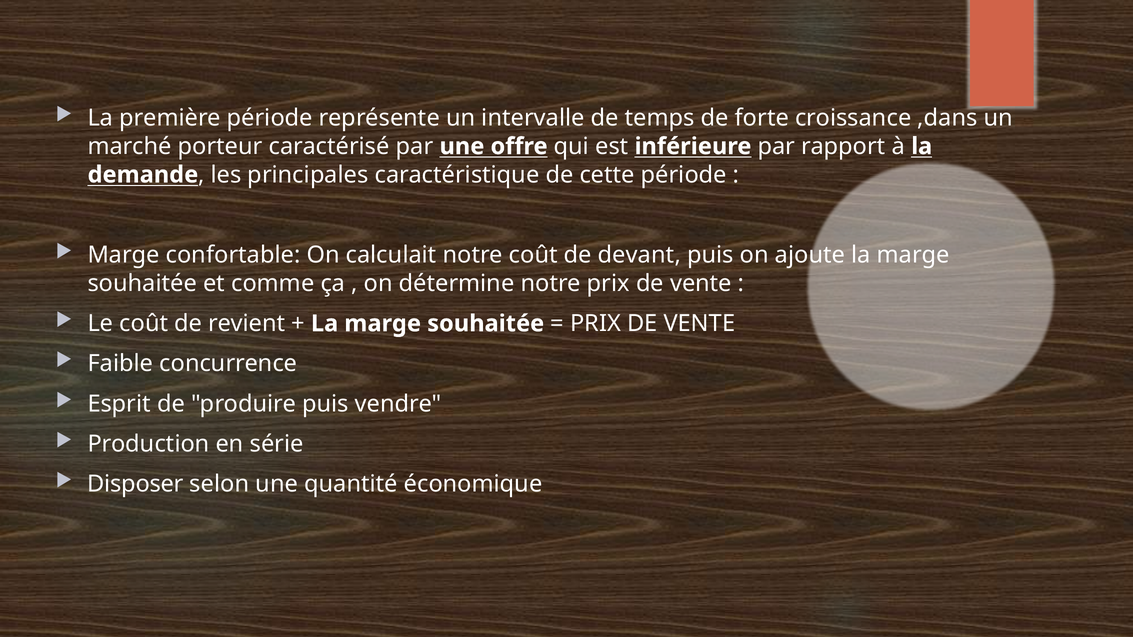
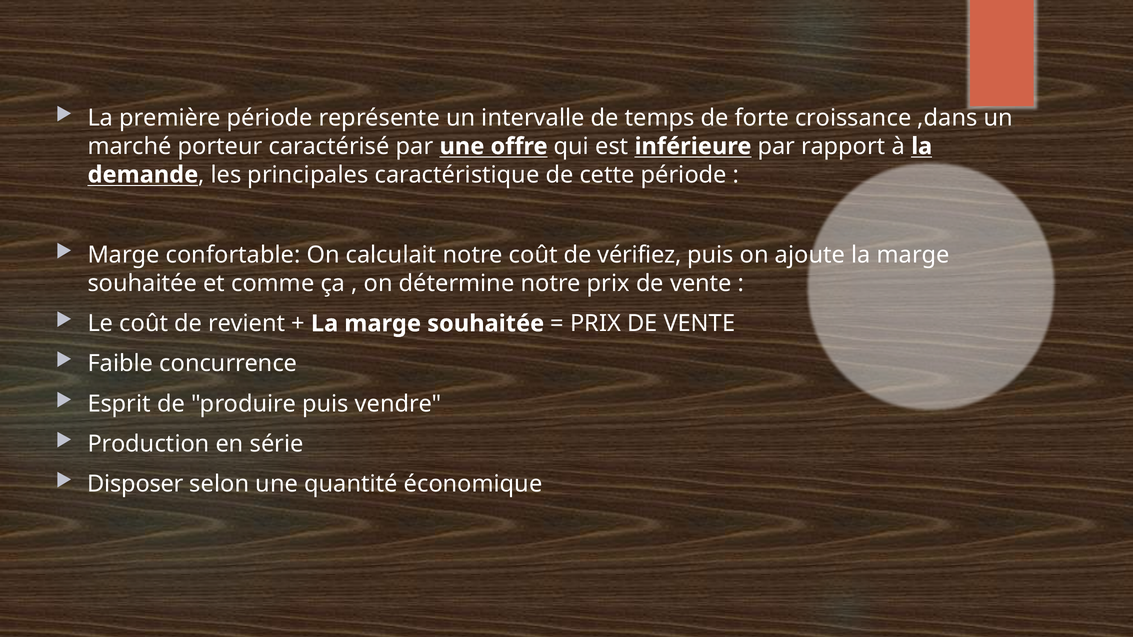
devant: devant -> vérifiez
